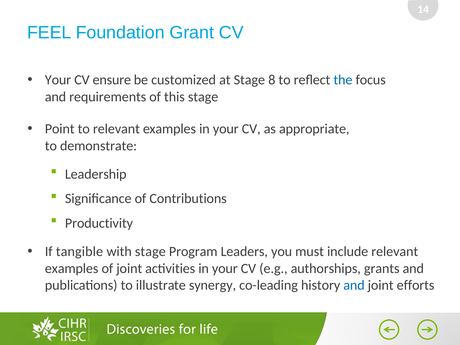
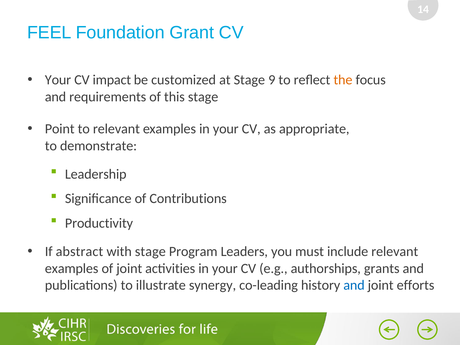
ensure: ensure -> impact
8: 8 -> 9
the colour: blue -> orange
tangible: tangible -> abstract
